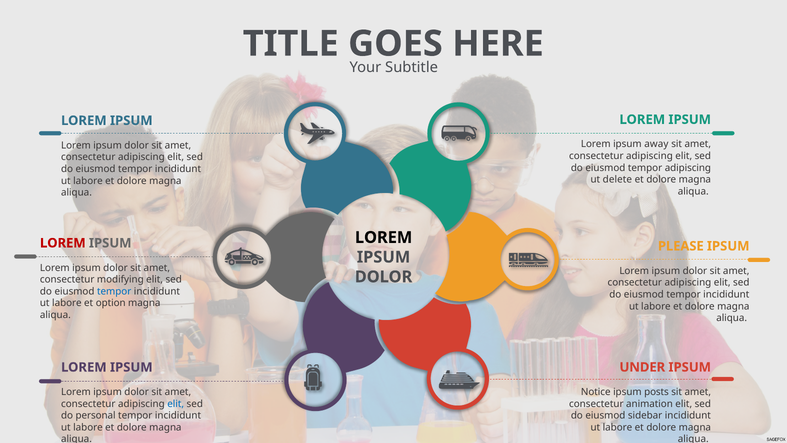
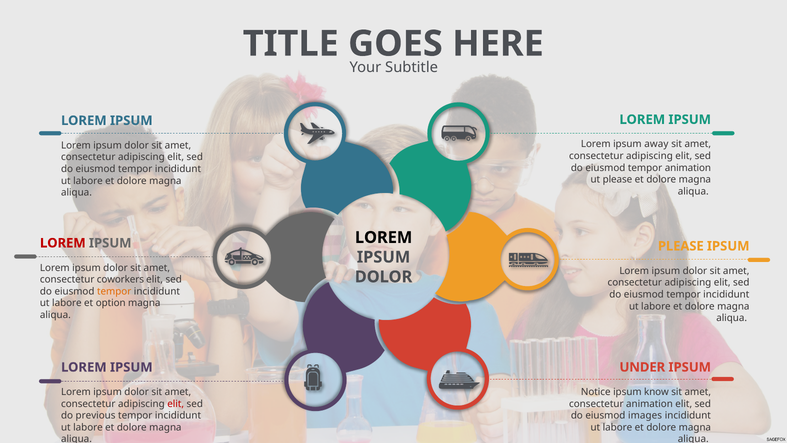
tempor adipiscing: adipiscing -> animation
ut delete: delete -> please
modifying: modifying -> coworkers
tempor at (114, 291) colour: blue -> orange
posts: posts -> know
elit at (176, 404) colour: blue -> red
personal: personal -> previous
sidebar: sidebar -> images
